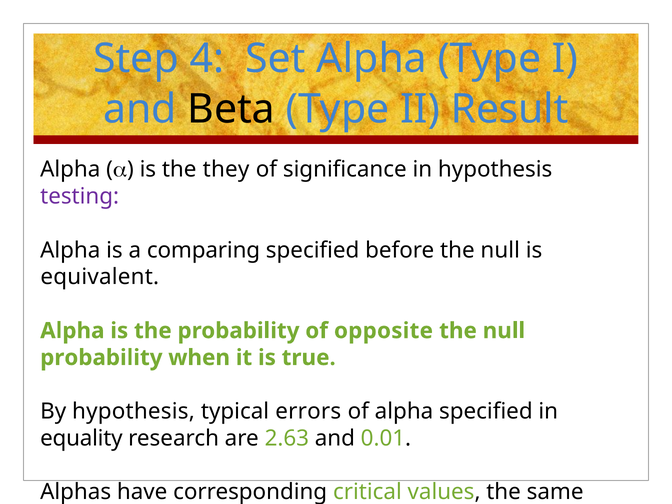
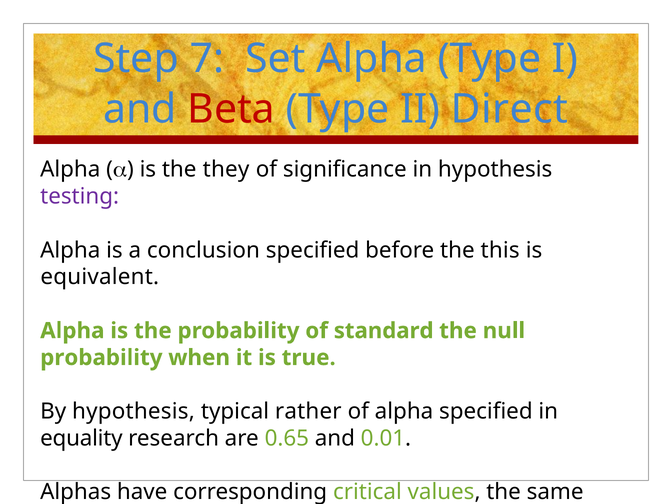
4: 4 -> 7
Beta colour: black -> red
Result: Result -> Direct
comparing: comparing -> conclusion
before the null: null -> this
opposite: opposite -> standard
errors: errors -> rather
2.63: 2.63 -> 0.65
